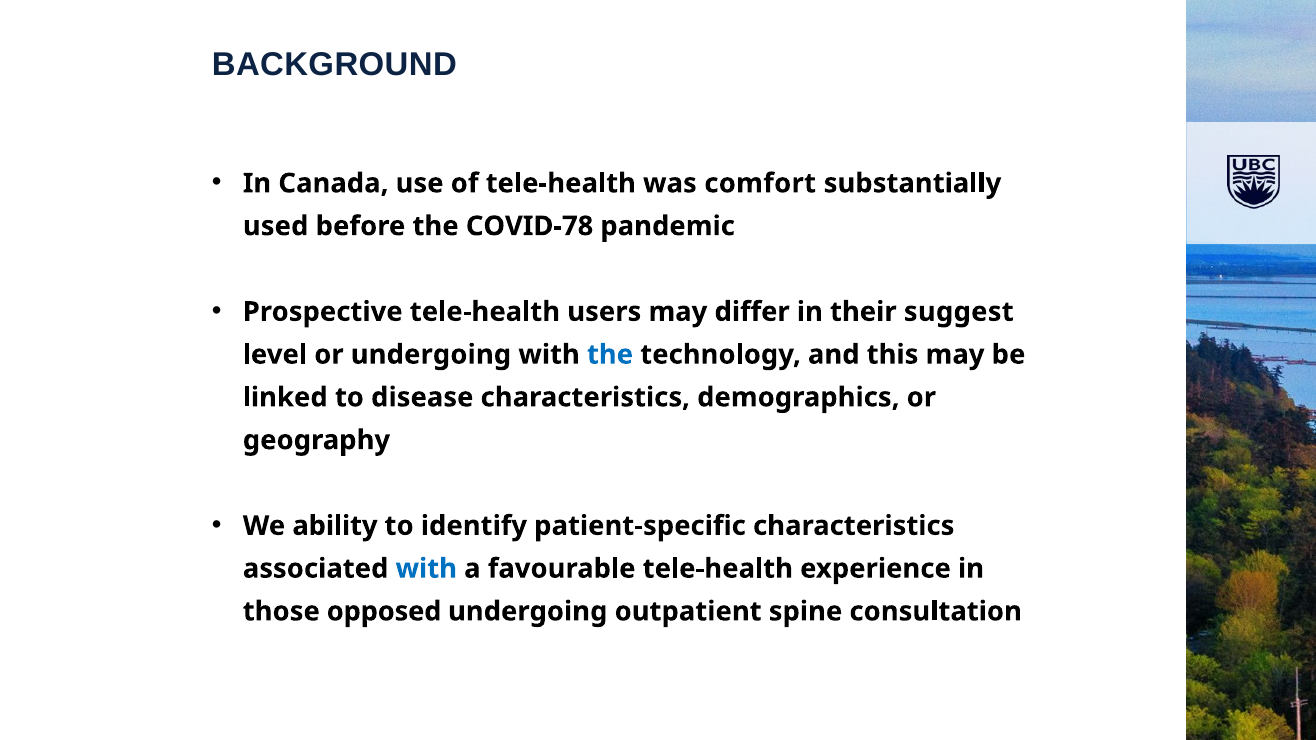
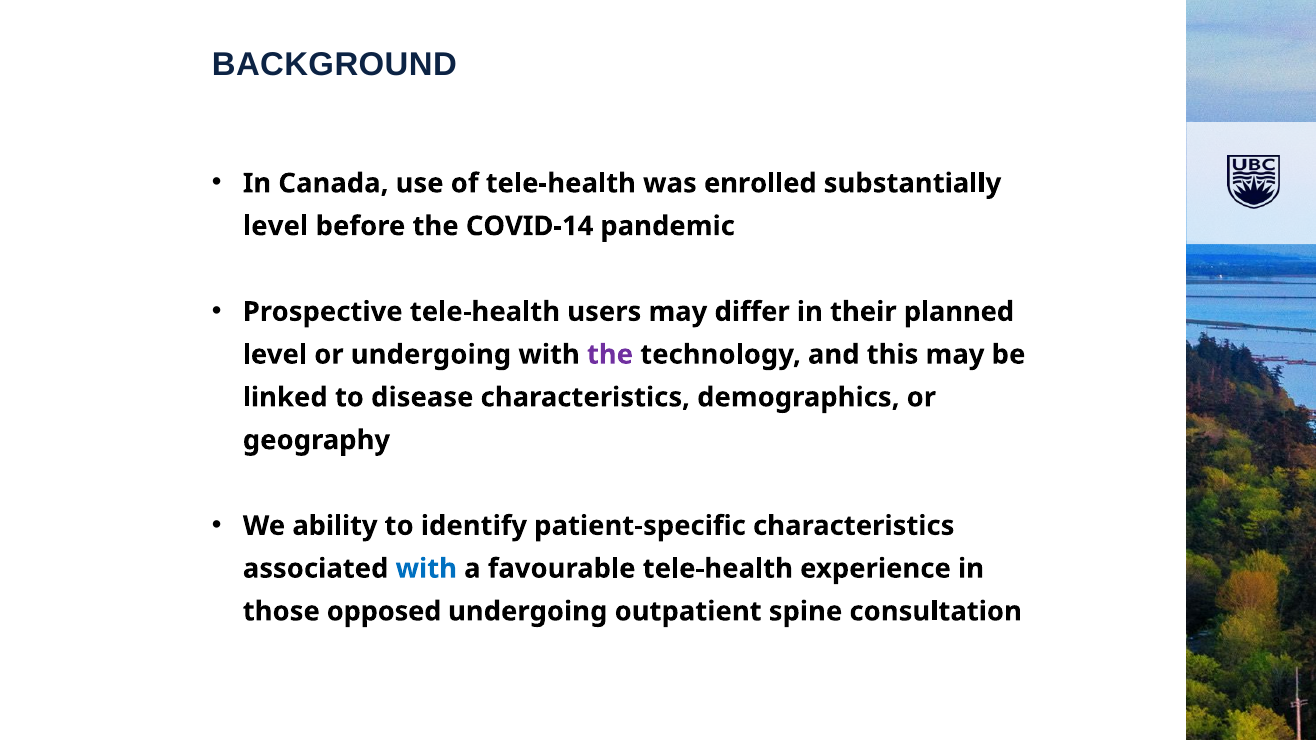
comfort: comfort -> enrolled
used at (276, 226): used -> level
COVID-78: COVID-78 -> COVID-14
suggest: suggest -> planned
the at (610, 355) colour: blue -> purple
